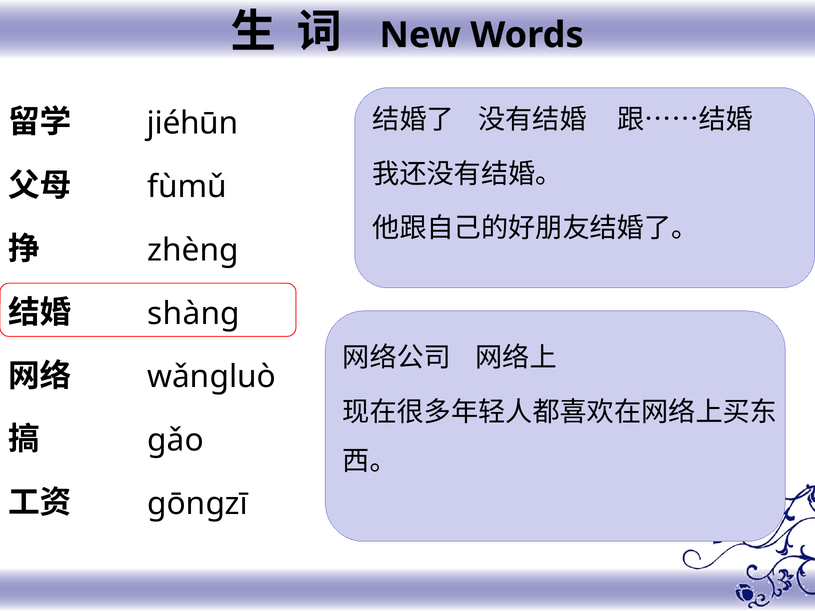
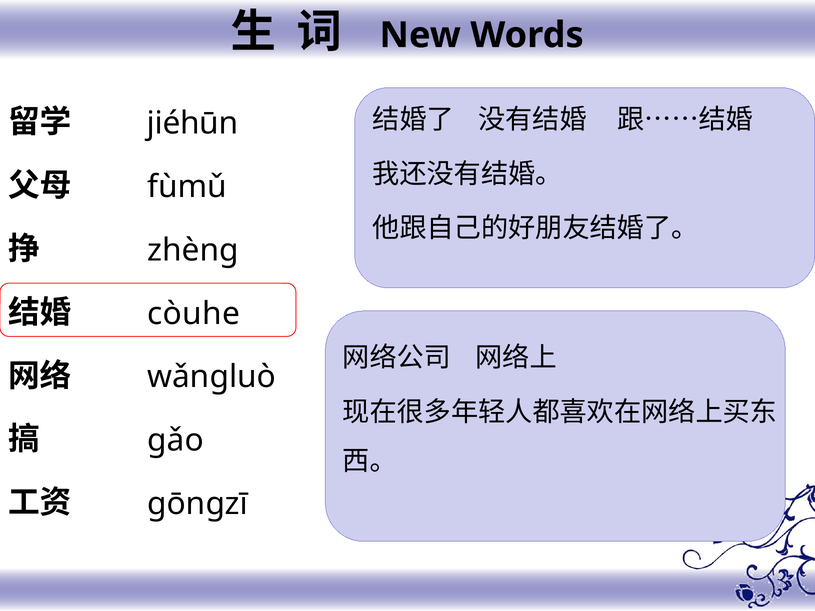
shàng: shàng -> còuhe
